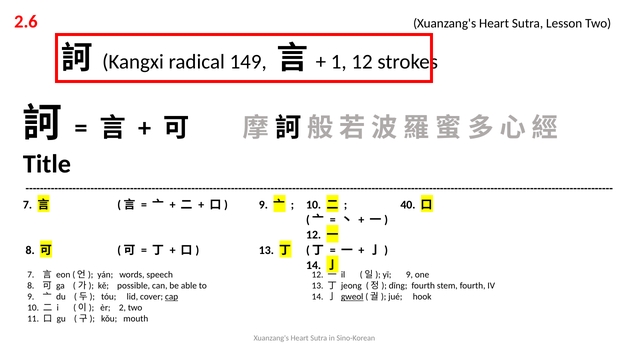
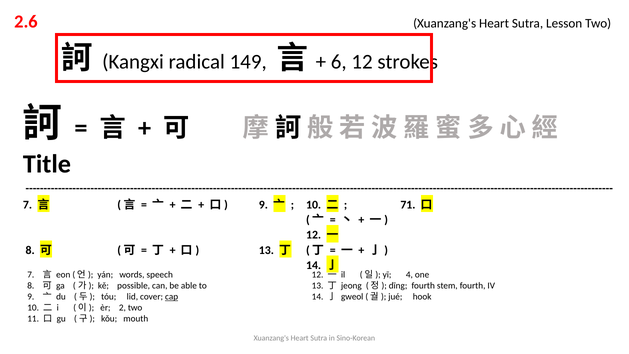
1: 1 -> 6
40: 40 -> 71
yī 9: 9 -> 4
gweol underline: present -> none
